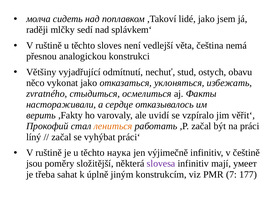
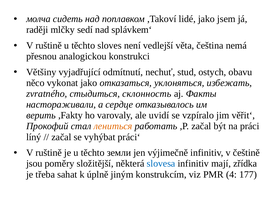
осмелиться: осмелиться -> склонность
наука: наука -> земли
slovesa colour: purple -> blue
умеет: умеет -> zřídka
7: 7 -> 4
